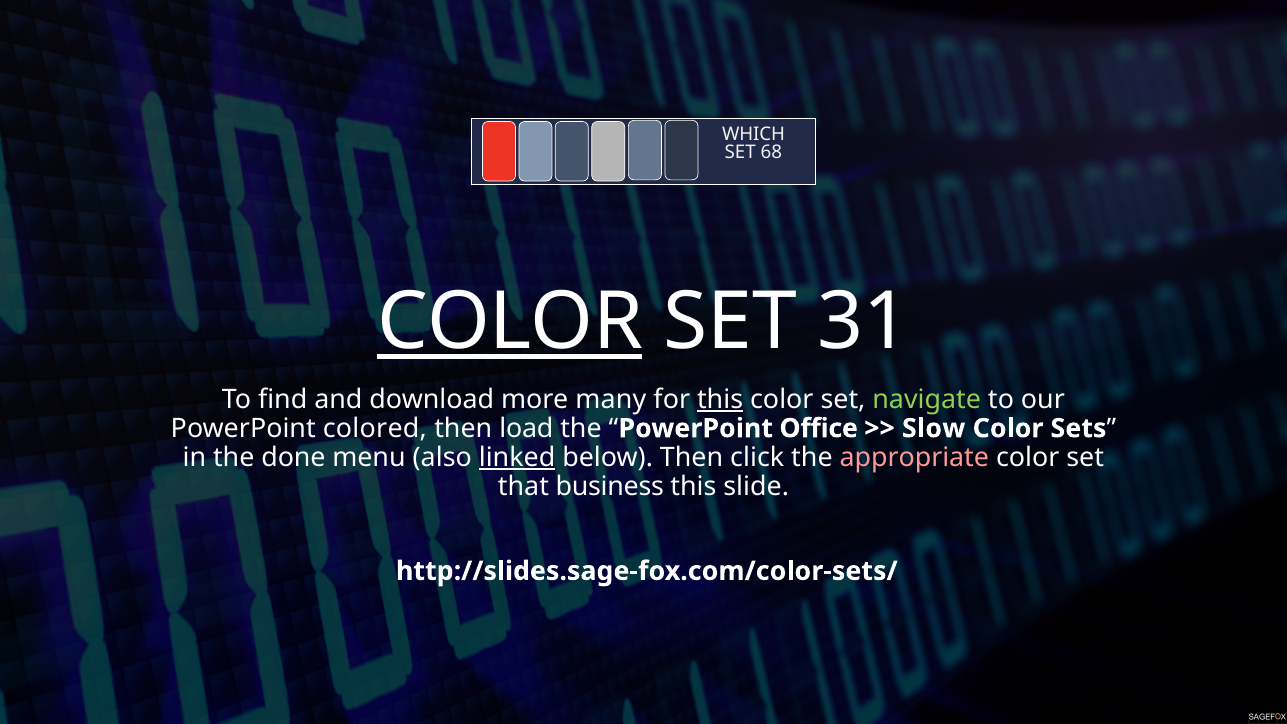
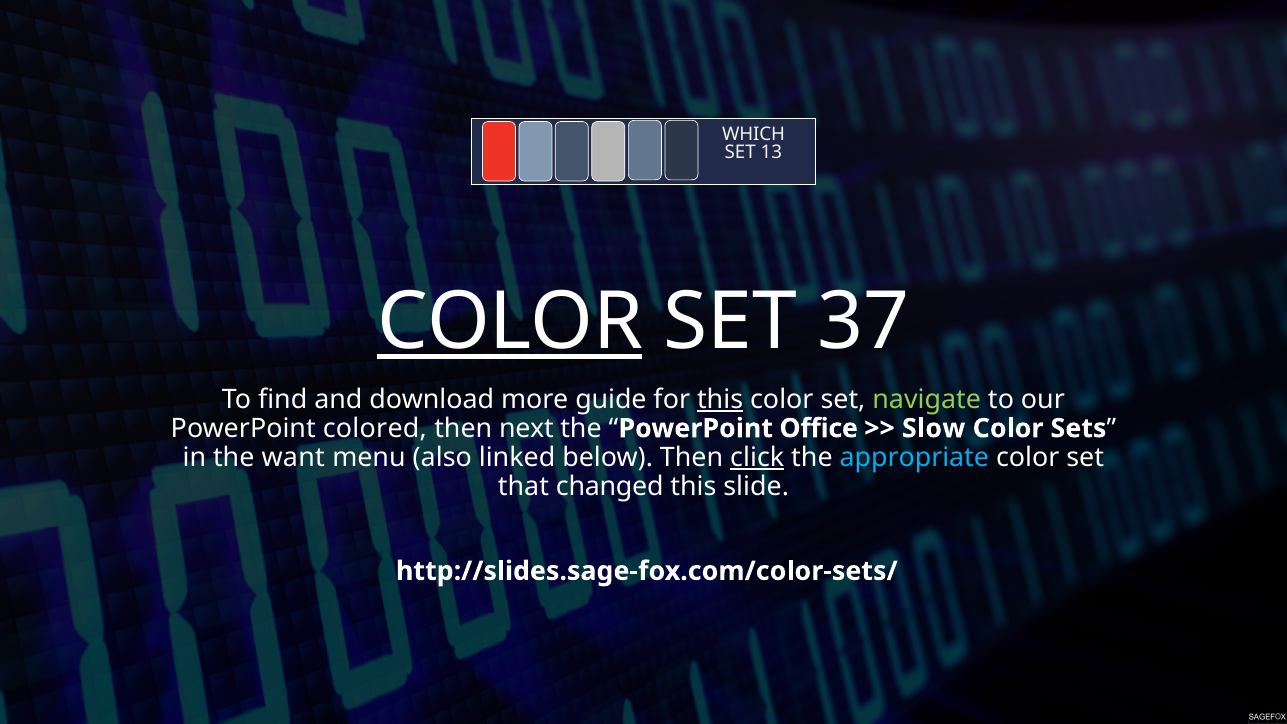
68: 68 -> 13
31: 31 -> 37
many: many -> guide
load: load -> next
done: done -> want
linked underline: present -> none
click underline: none -> present
appropriate colour: pink -> light blue
business: business -> changed
